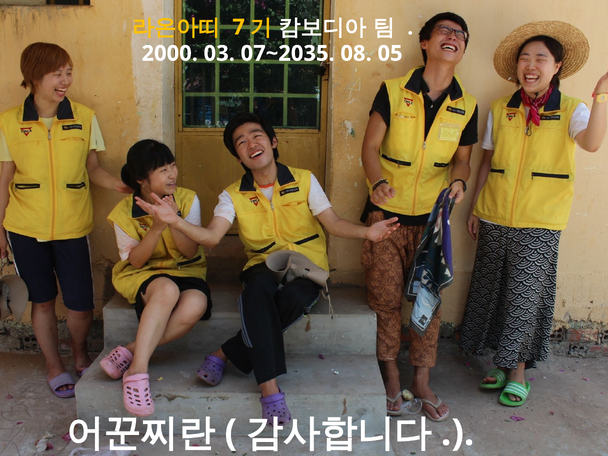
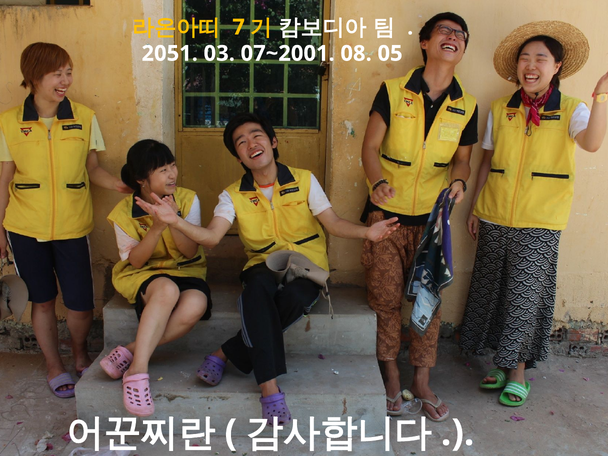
2000: 2000 -> 2051
07~2035: 07~2035 -> 07~2001
